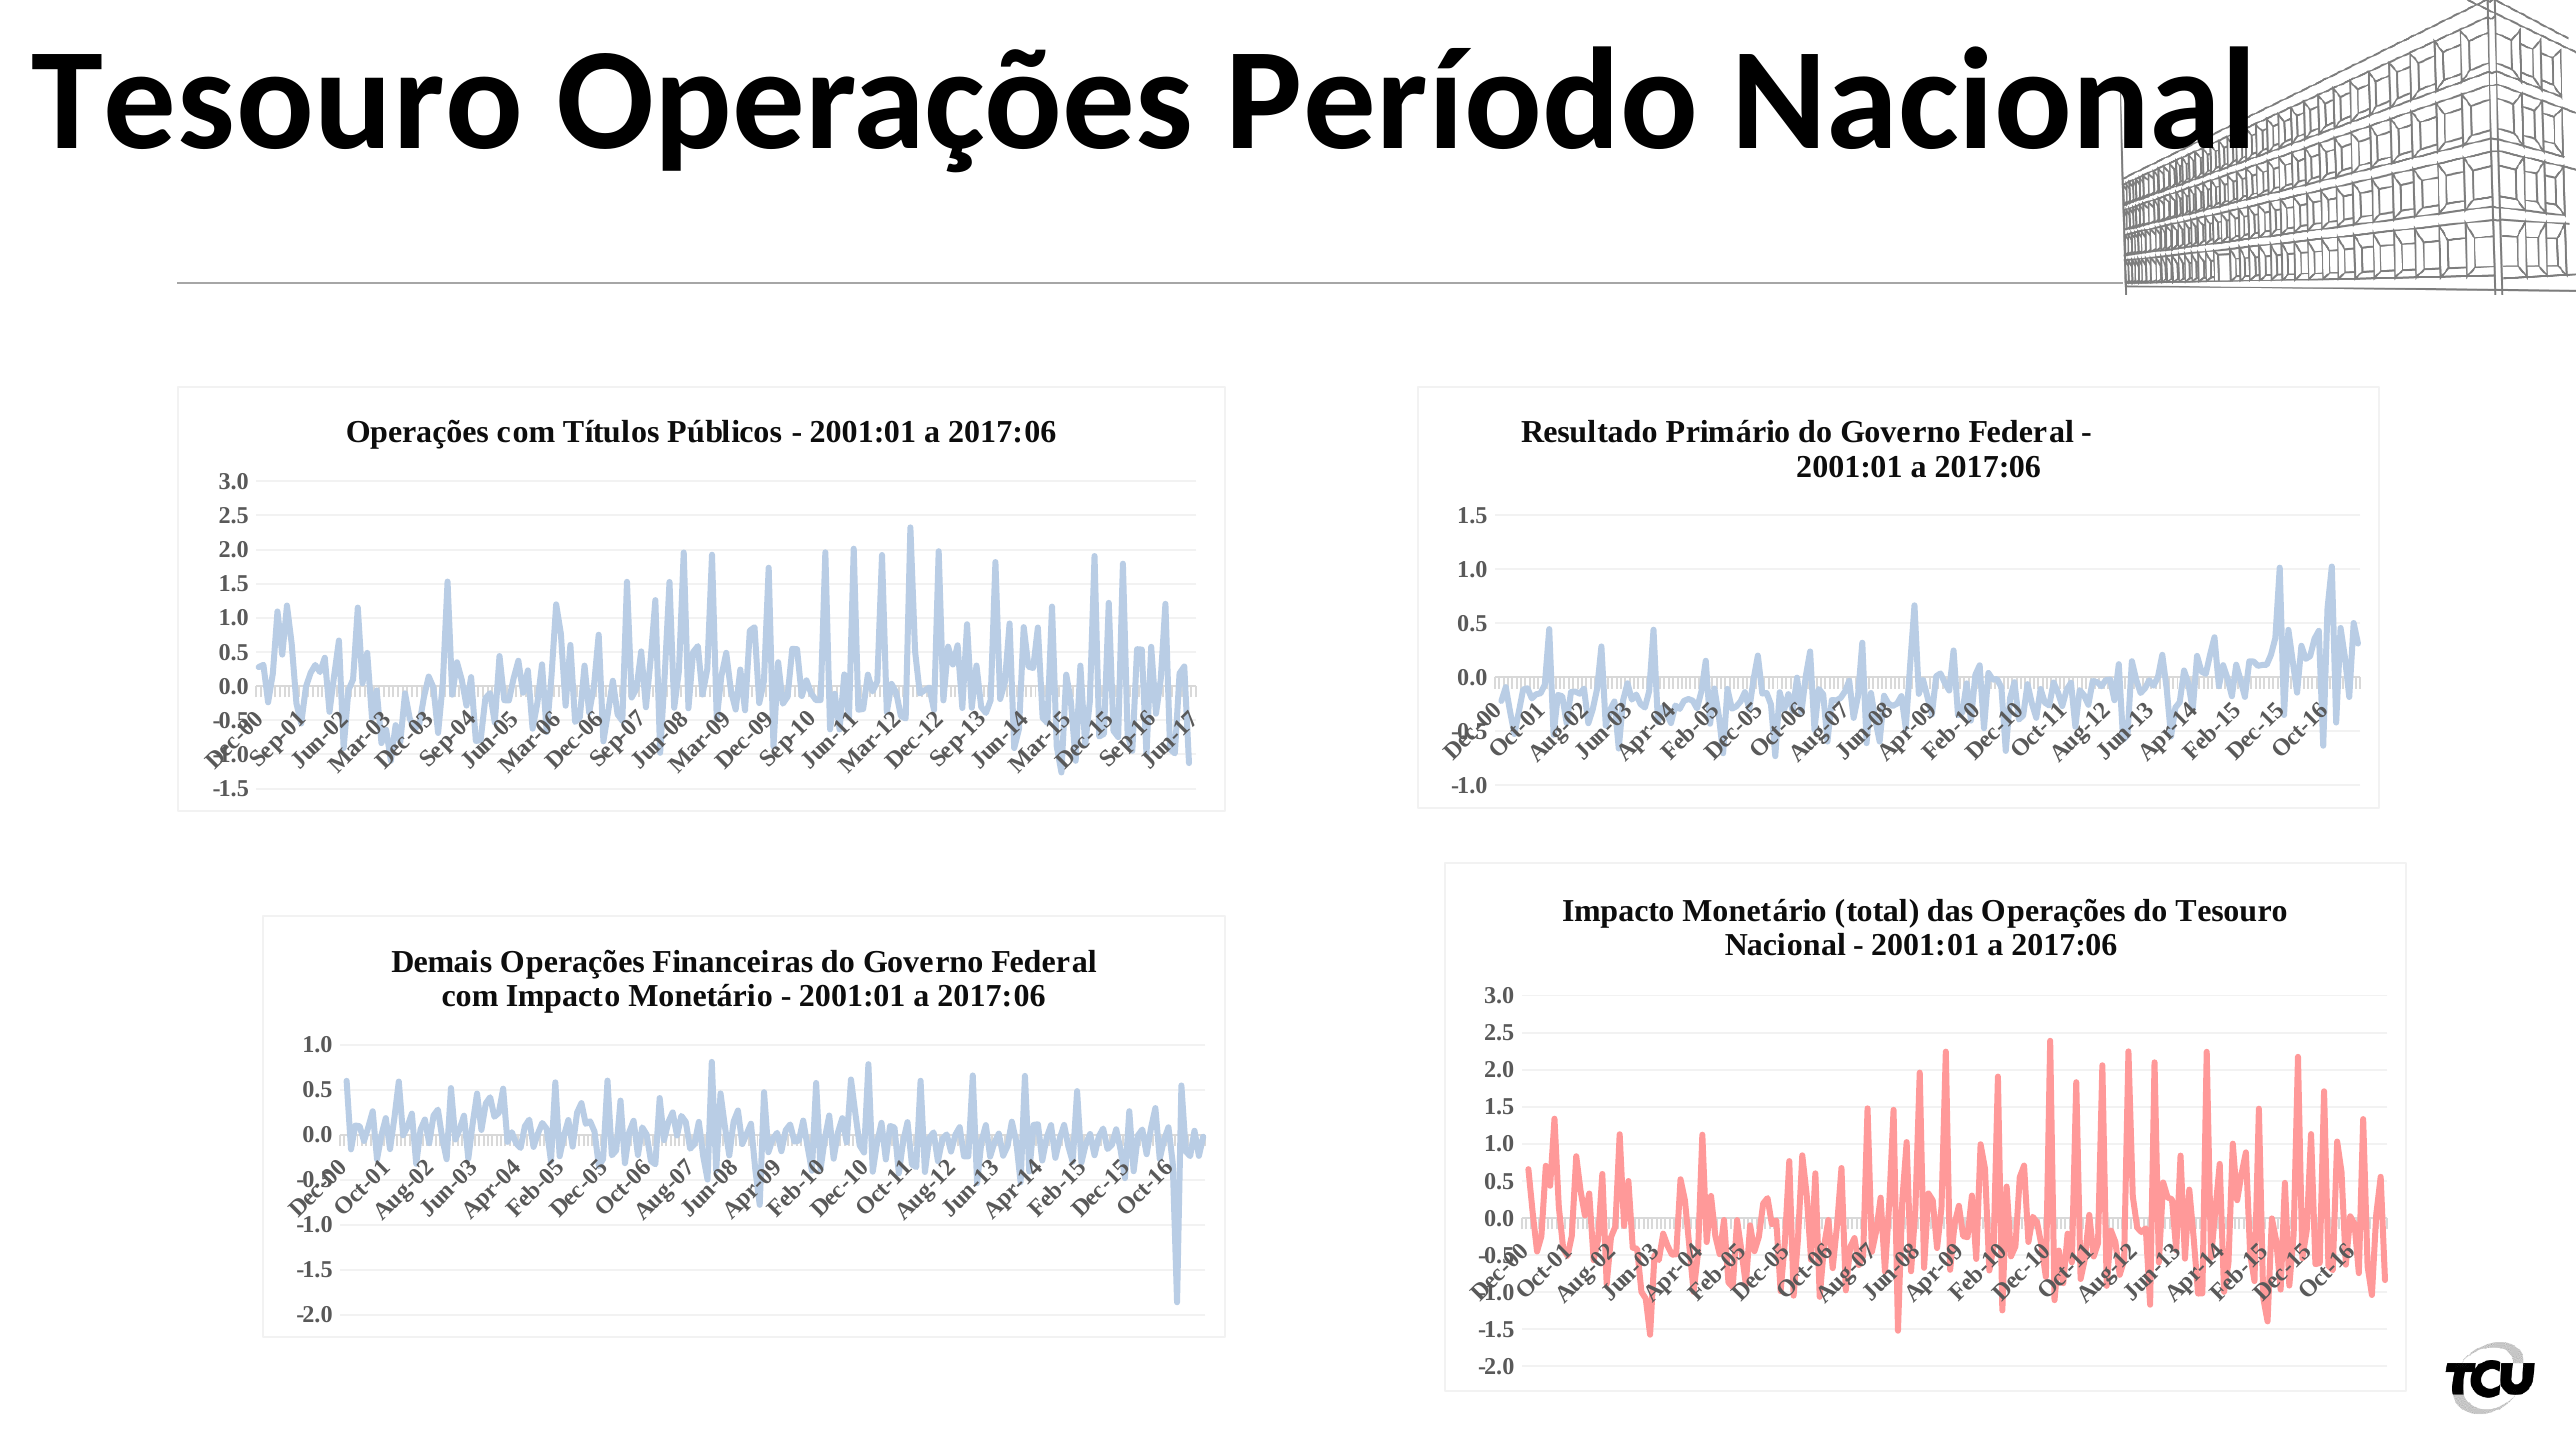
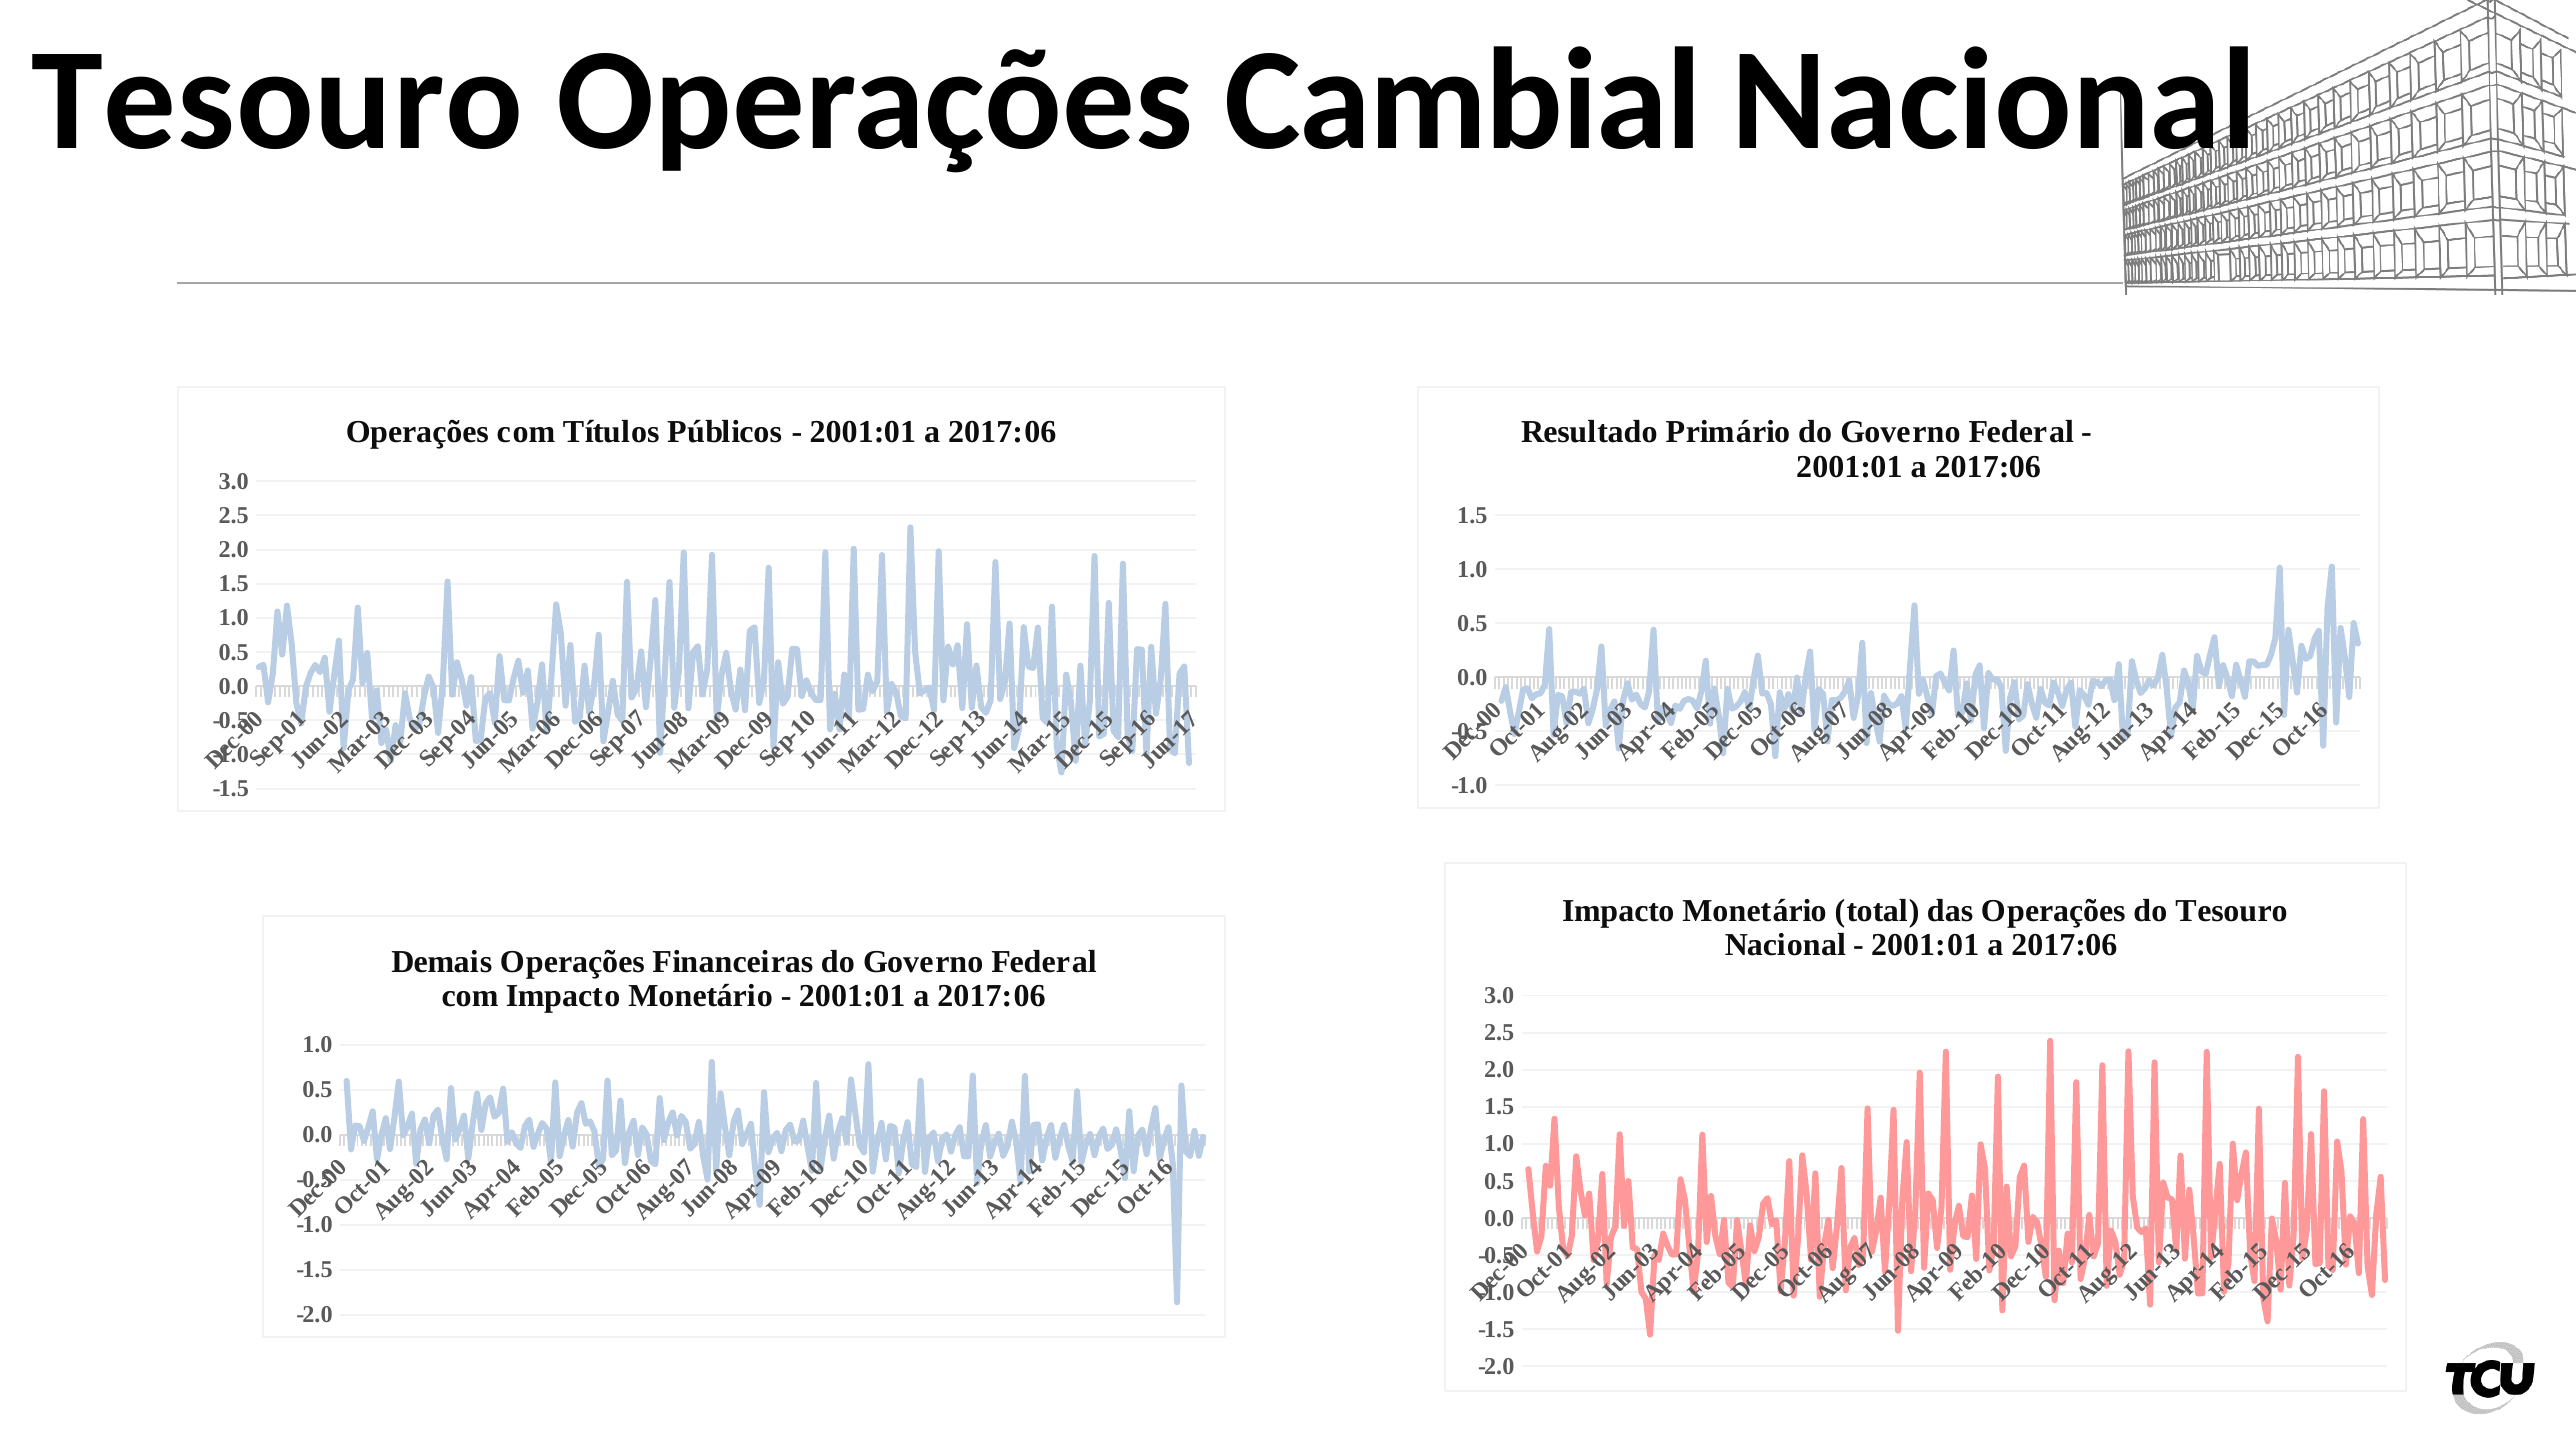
Período: Período -> Cambial
